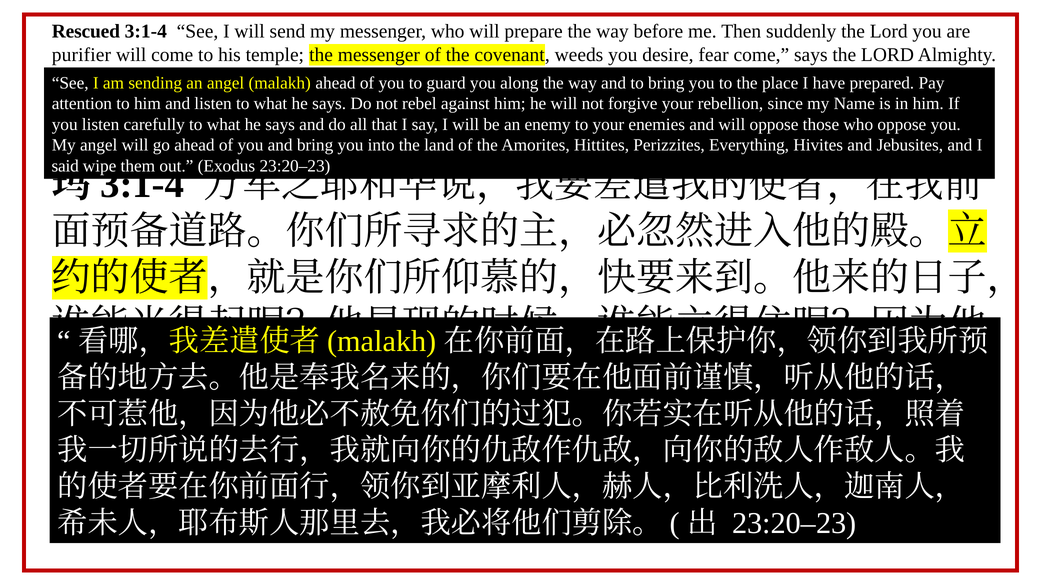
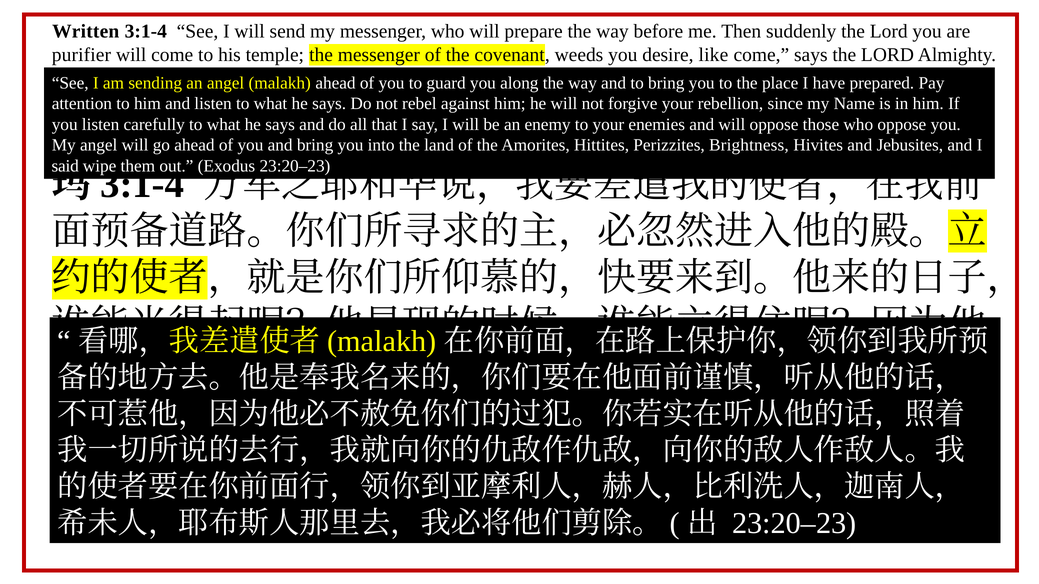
Rescued: Rescued -> Written
desire fear: fear -> like
Everything: Everything -> Brightness
